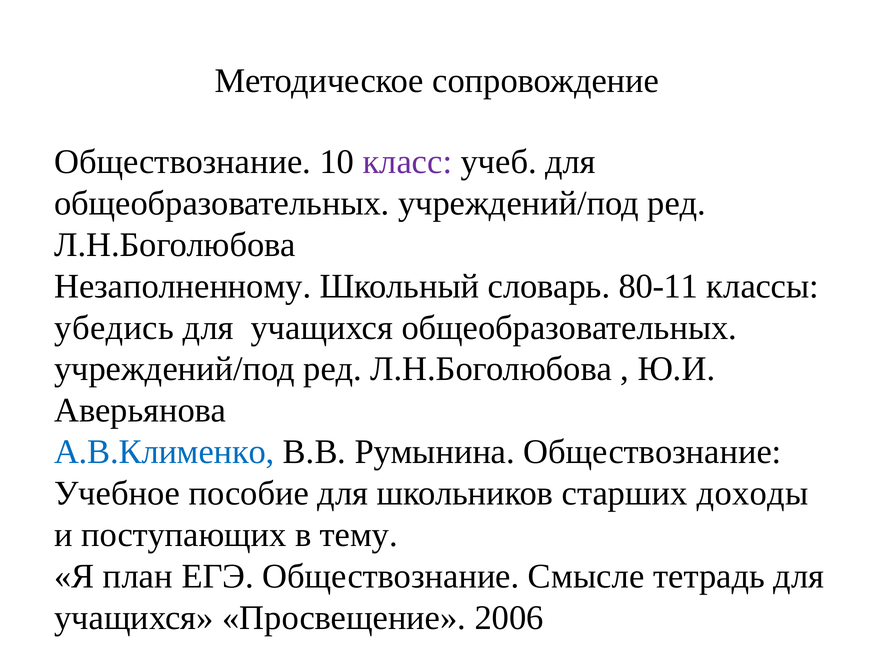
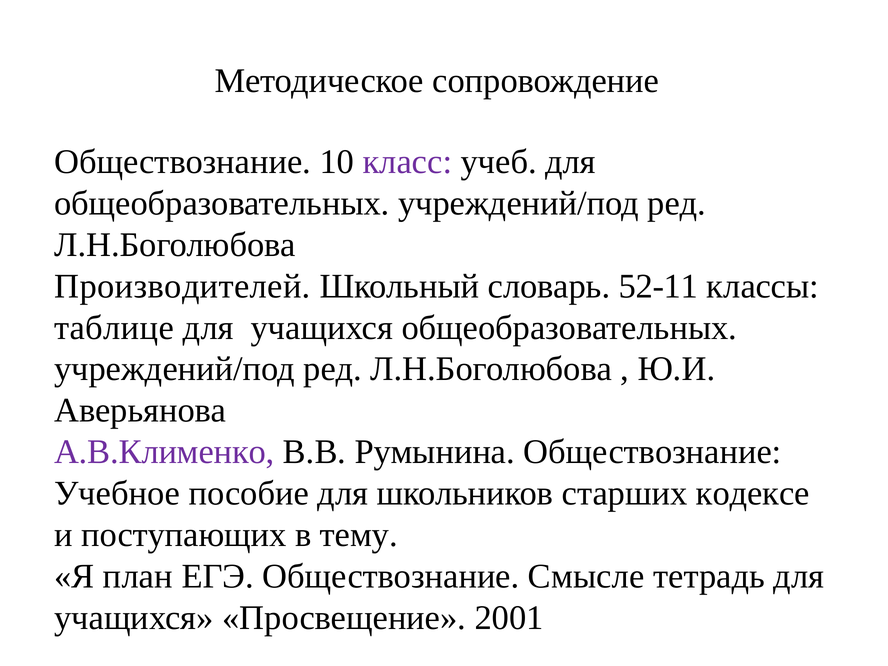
Незаполненному: Незаполненному -> Производителей
80-11: 80-11 -> 52-11
убедись: убедись -> таблице
А.В.Клименко colour: blue -> purple
доходы: доходы -> кодексе
2006: 2006 -> 2001
